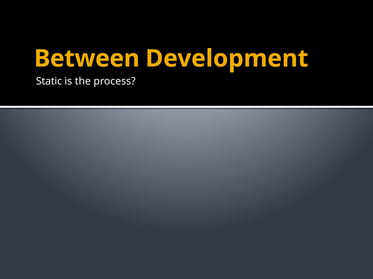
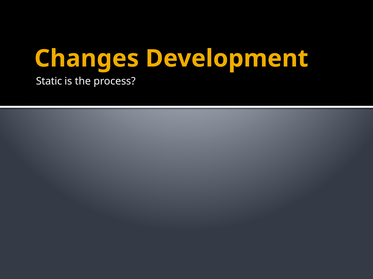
Between: Between -> Changes
